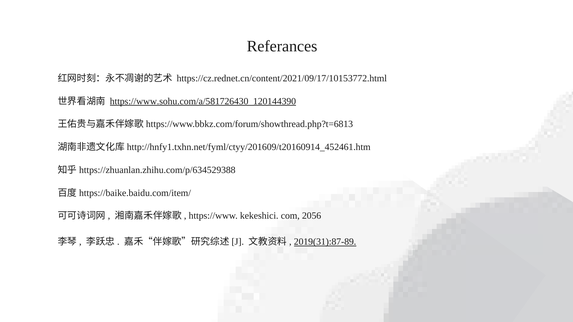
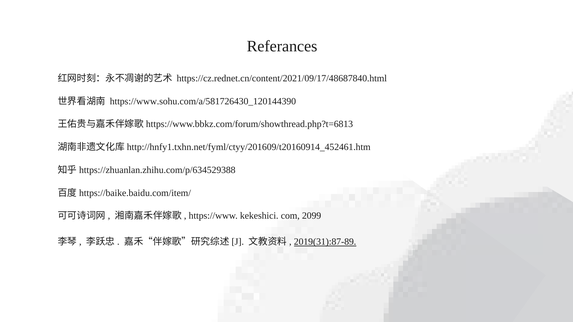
https://cz.rednet.cn/content/2021/09/17/10153772.html: https://cz.rednet.cn/content/2021/09/17/10153772.html -> https://cz.rednet.cn/content/2021/09/17/48687840.html
https://www.sohu.com/a/581726430_120144390 underline: present -> none
2056: 2056 -> 2099
